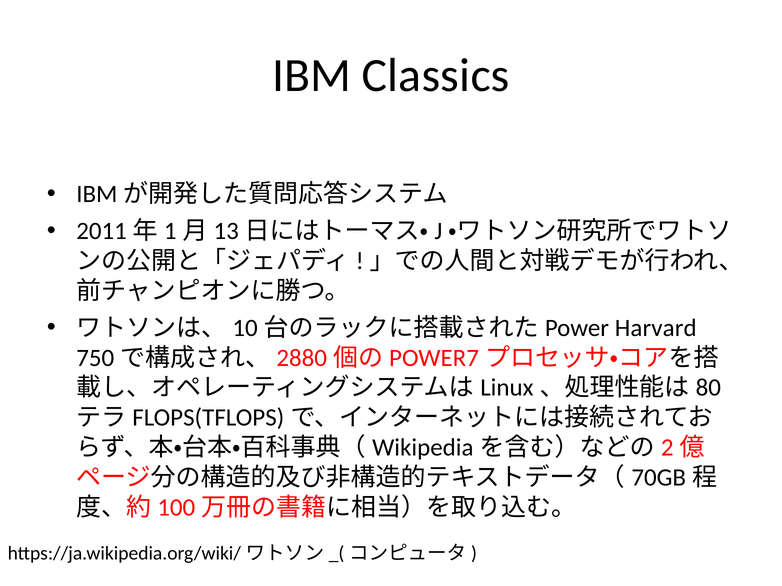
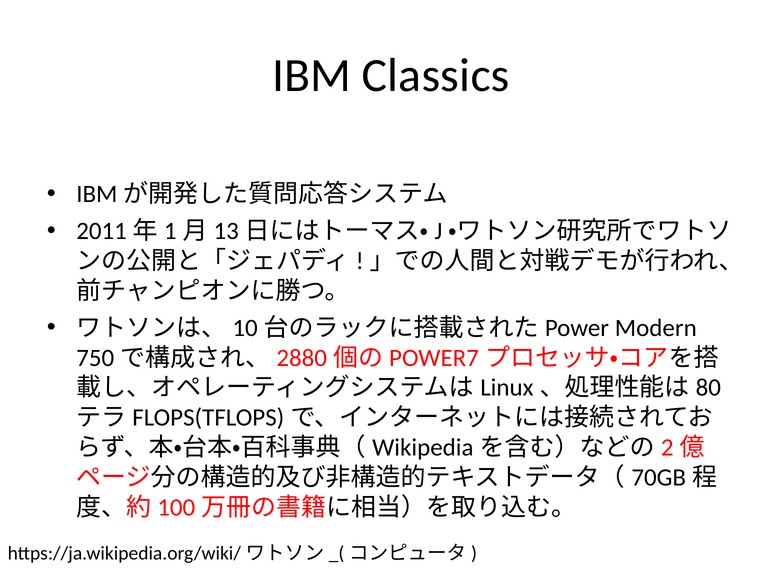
Harvard: Harvard -> Modern
